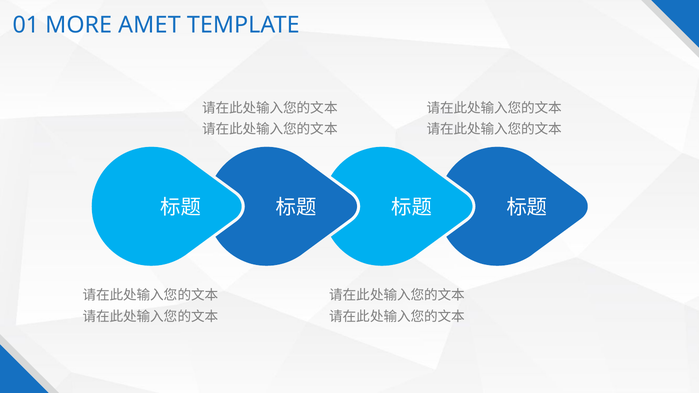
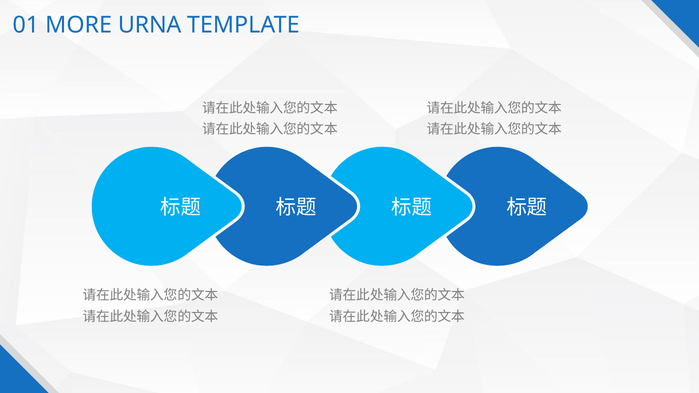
AMET: AMET -> URNA
